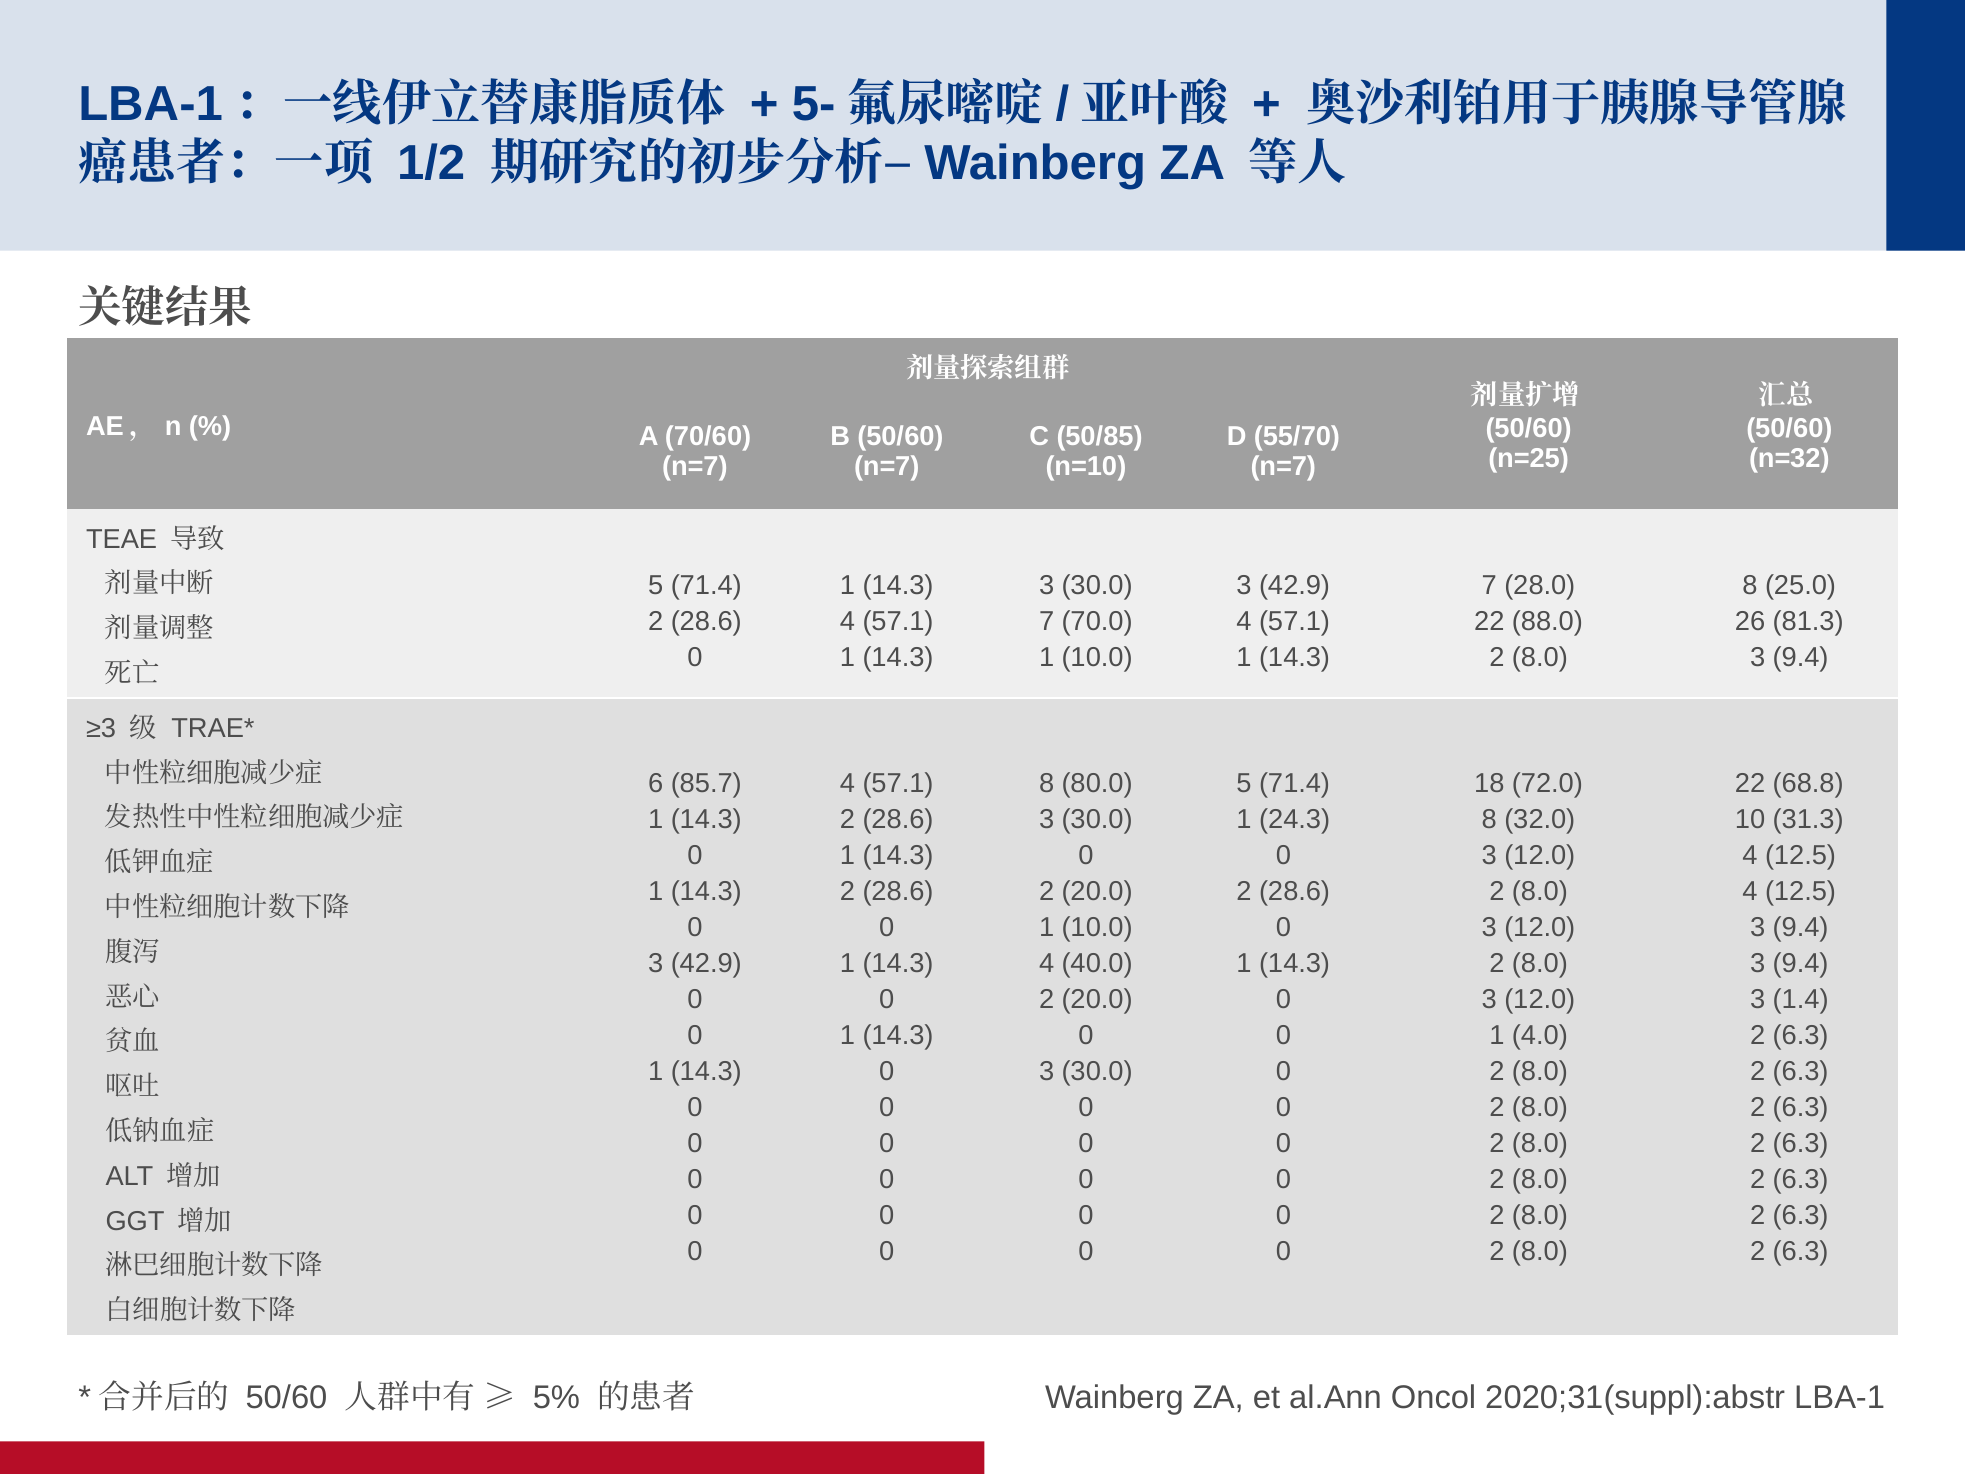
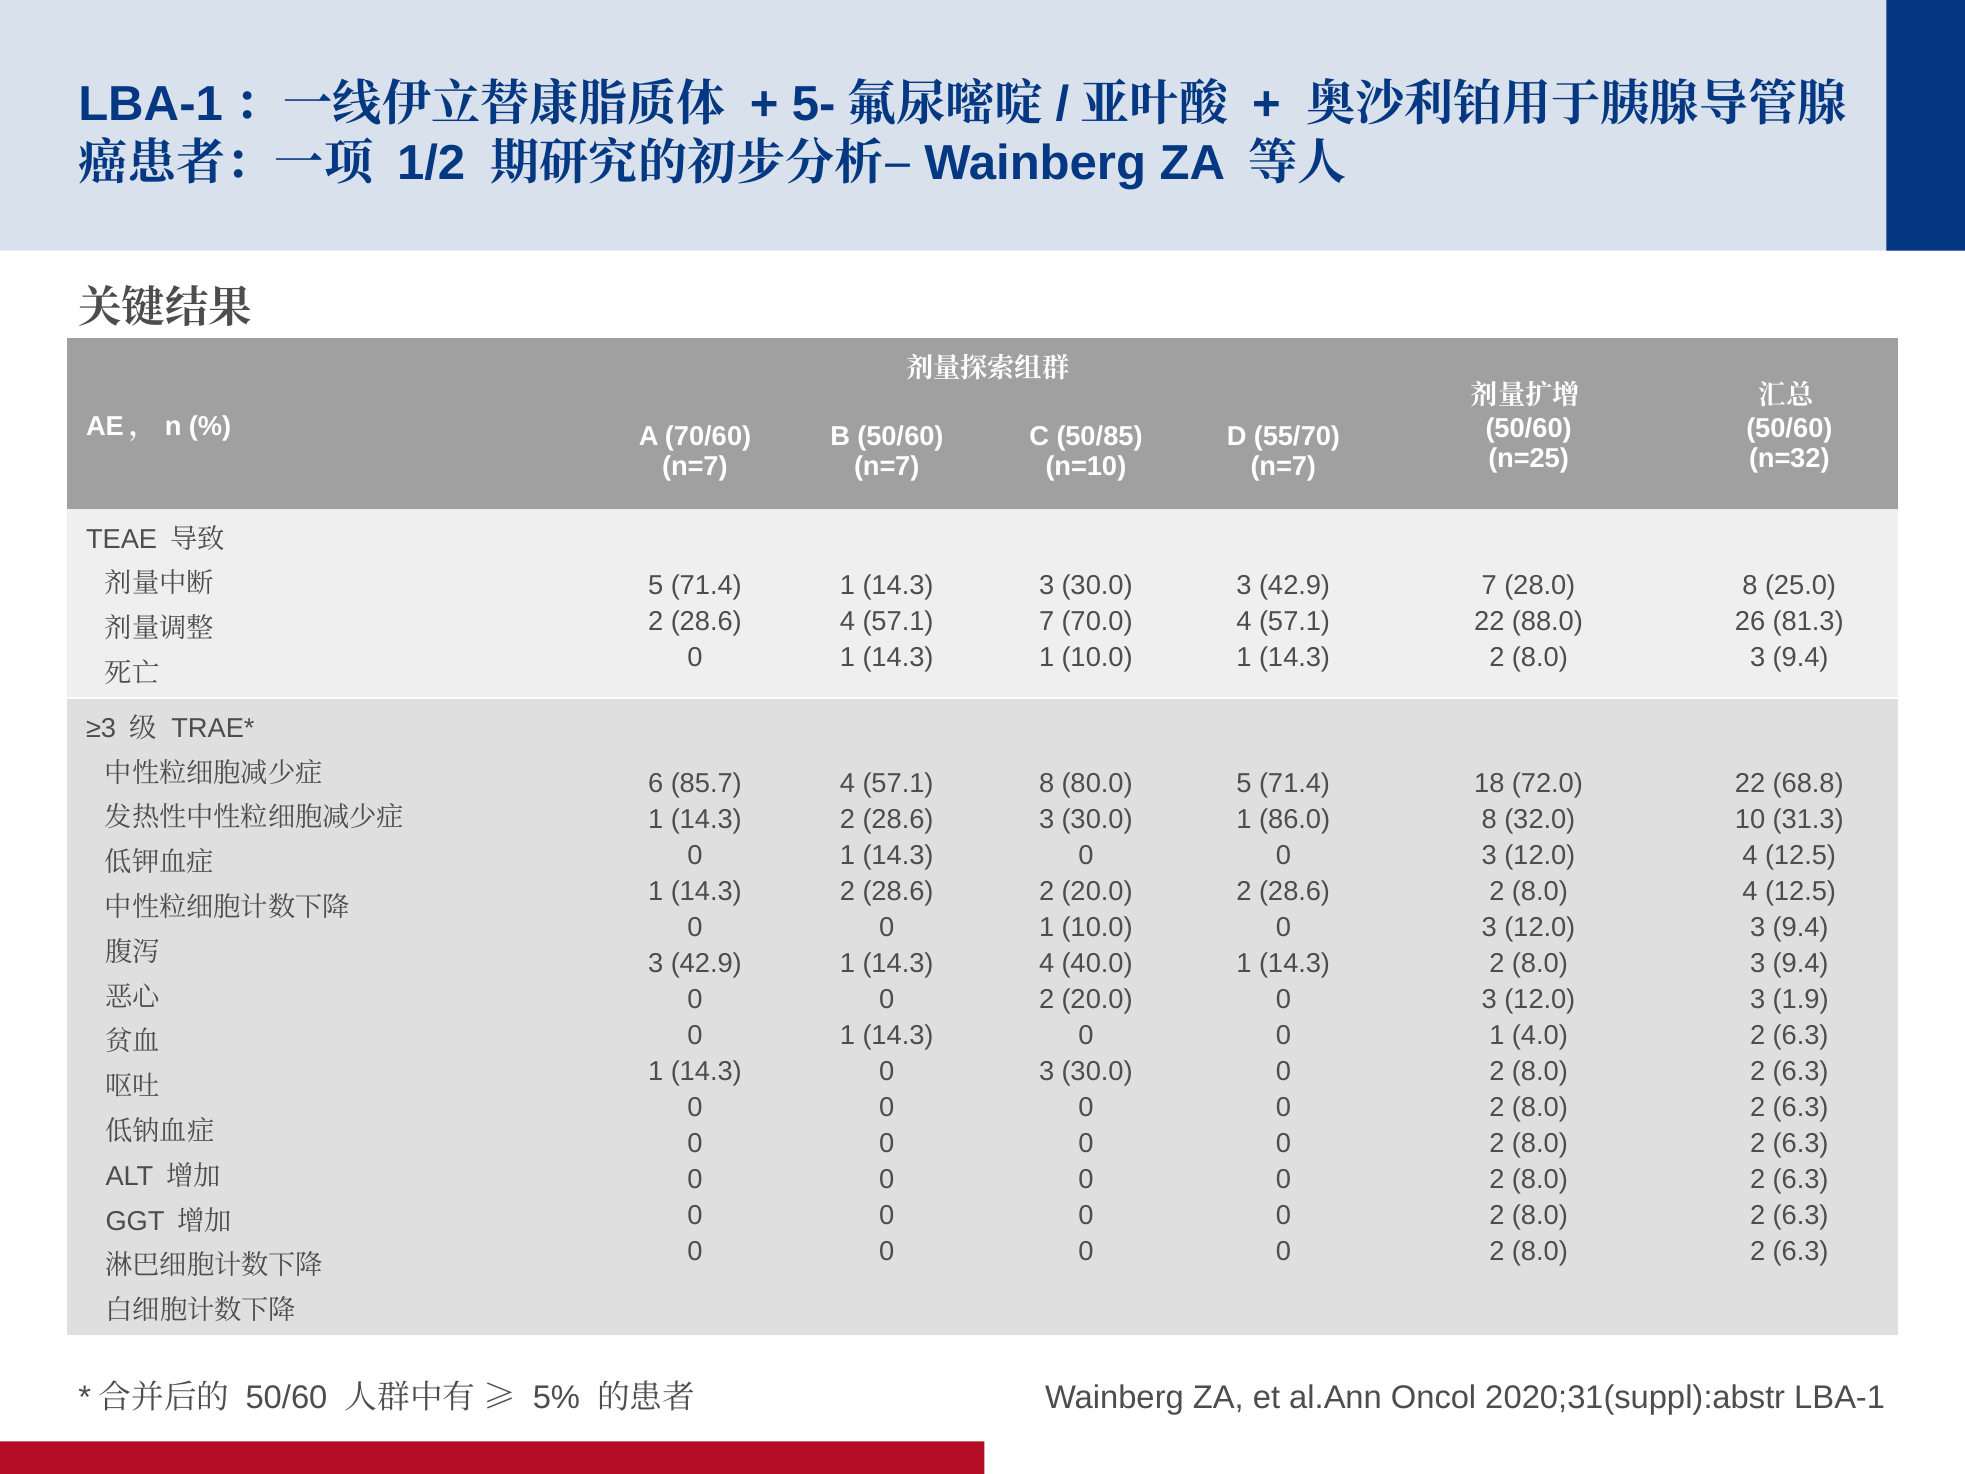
24.3: 24.3 -> 86.0
1.4: 1.4 -> 1.9
